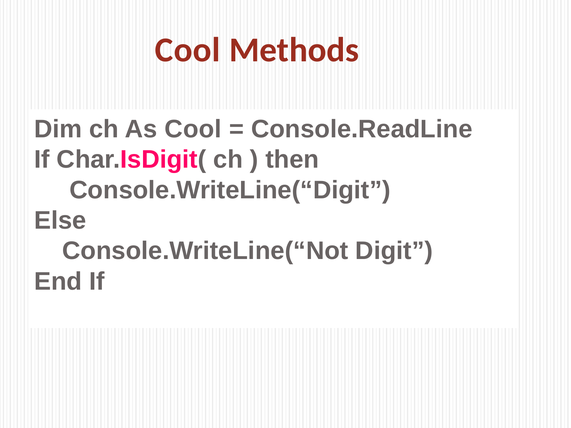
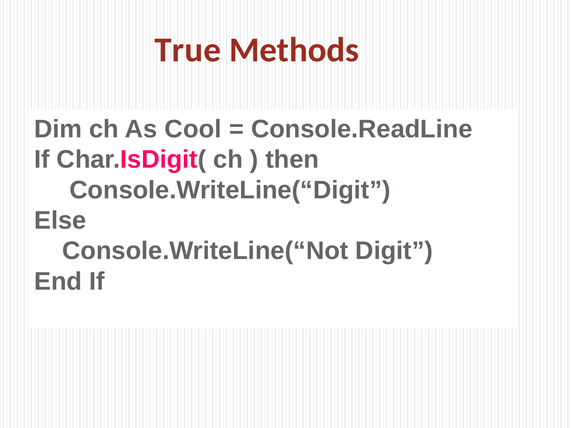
Cool at (188, 50): Cool -> True
